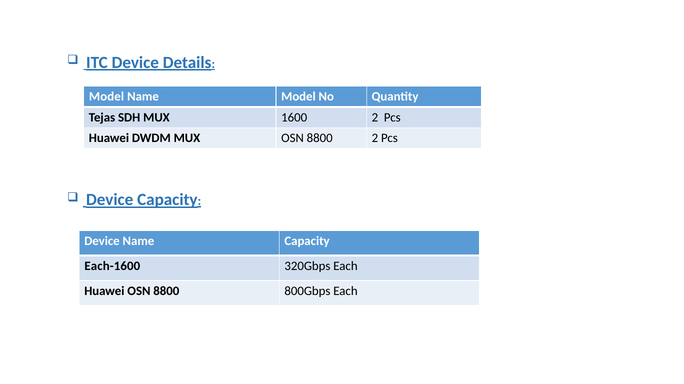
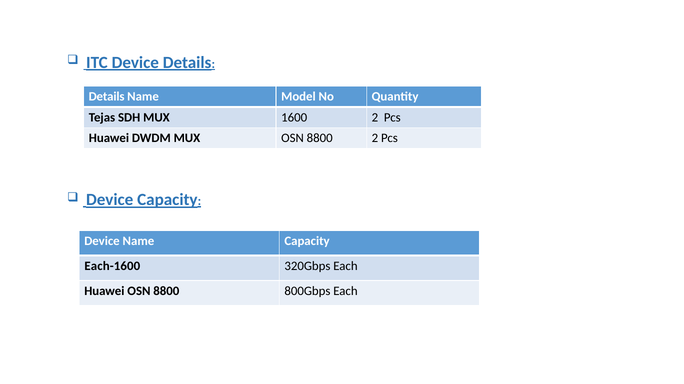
Model at (106, 97): Model -> Details
